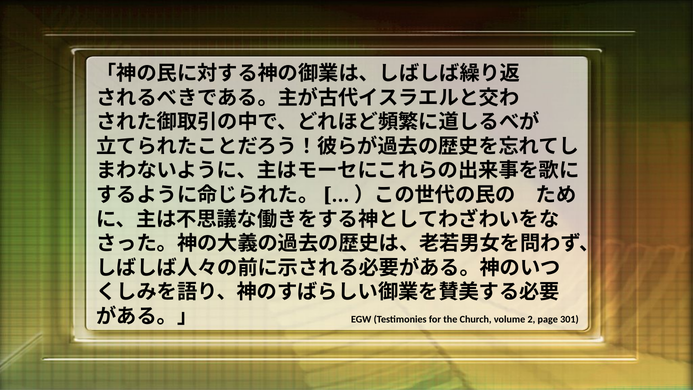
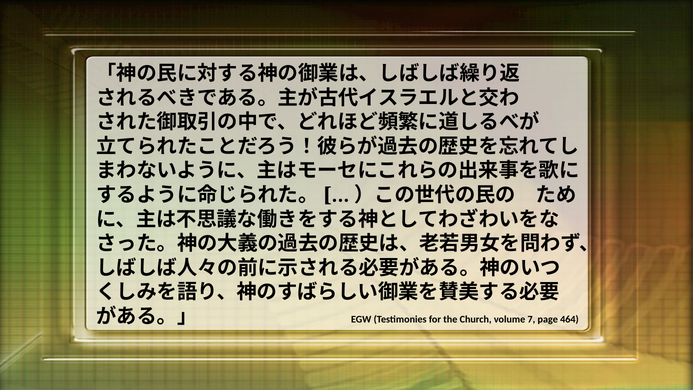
2: 2 -> 7
301: 301 -> 464
